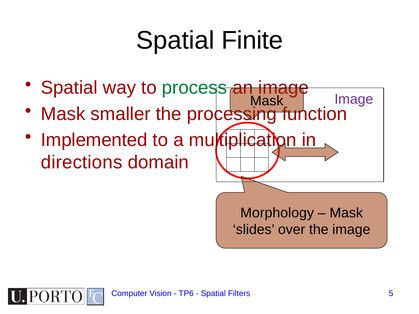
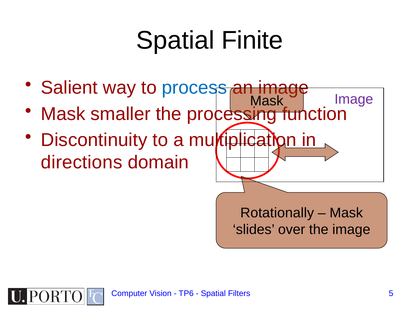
Spatial at (69, 88): Spatial -> Salient
process colour: green -> blue
Implemented: Implemented -> Discontinuity
Morphology: Morphology -> Rotationally
